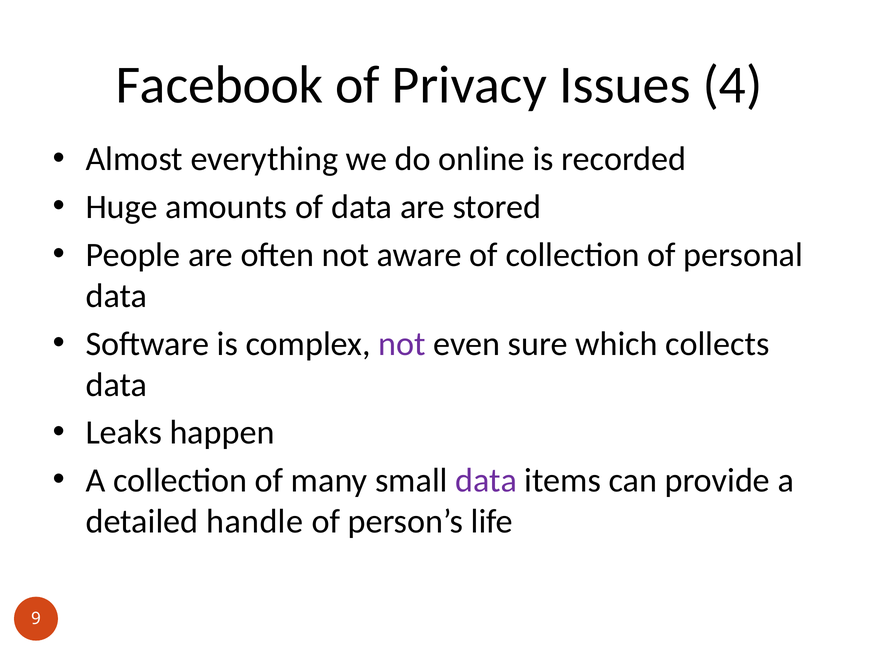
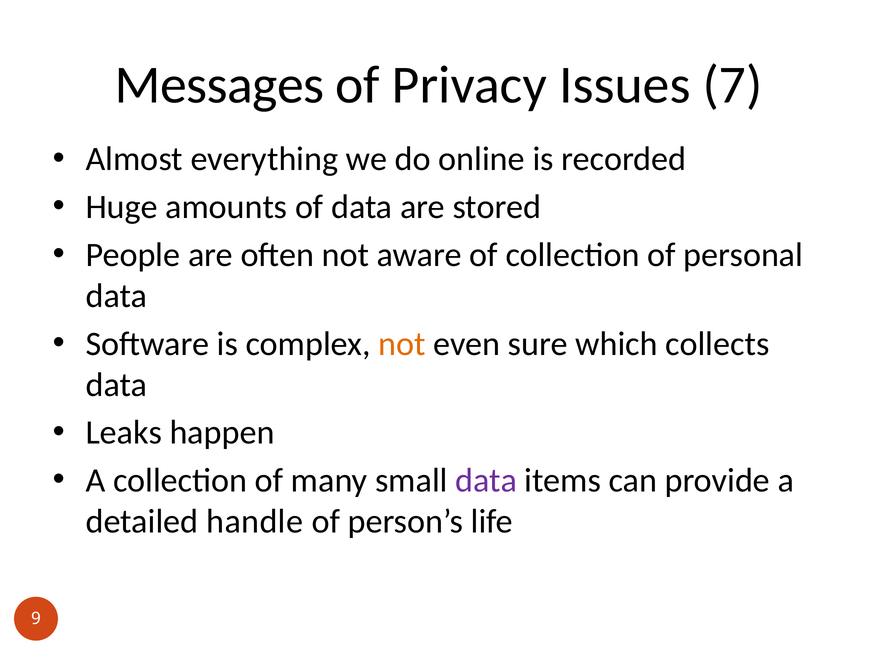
Facebook: Facebook -> Messages
4: 4 -> 7
not at (402, 344) colour: purple -> orange
